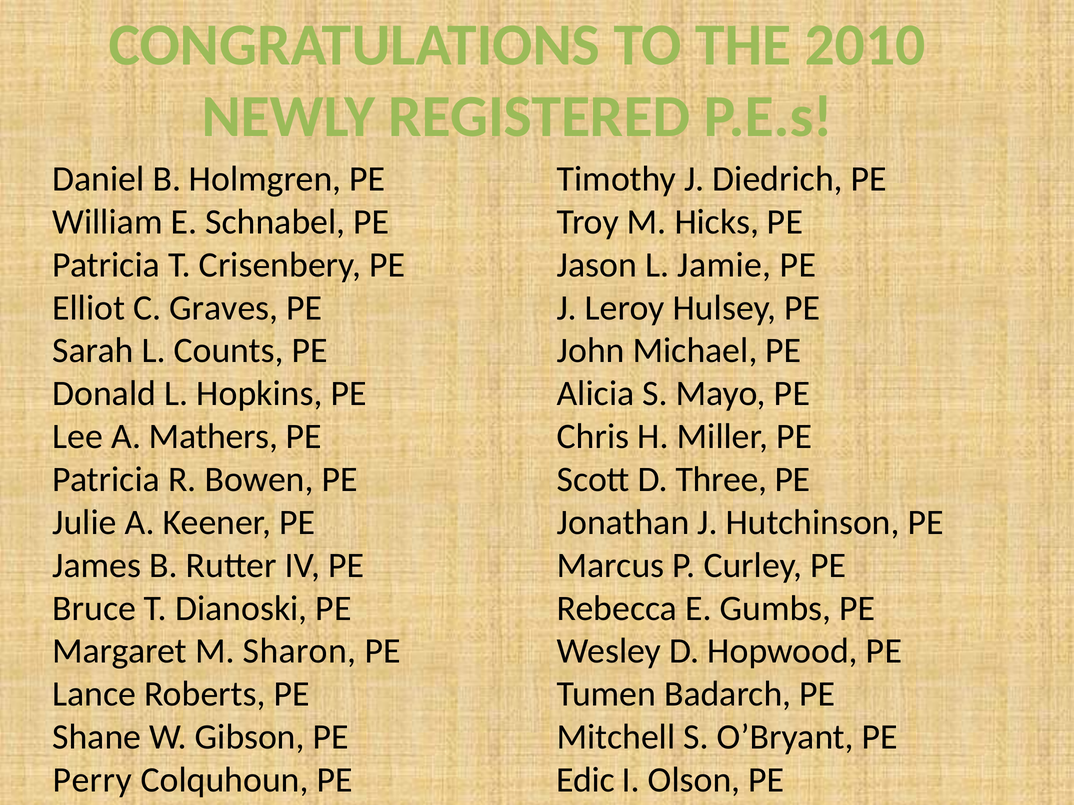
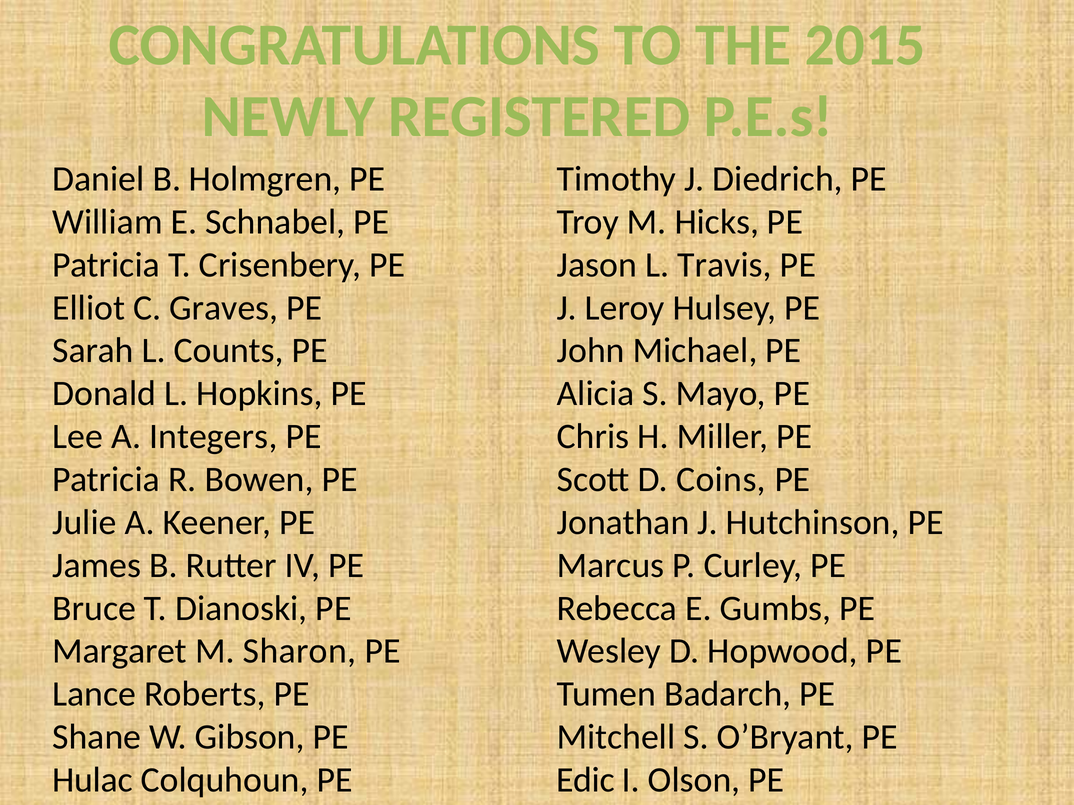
2010: 2010 -> 2015
Jamie: Jamie -> Travis
Mathers: Mathers -> Integers
Three: Three -> Coins
Perry: Perry -> Hulac
